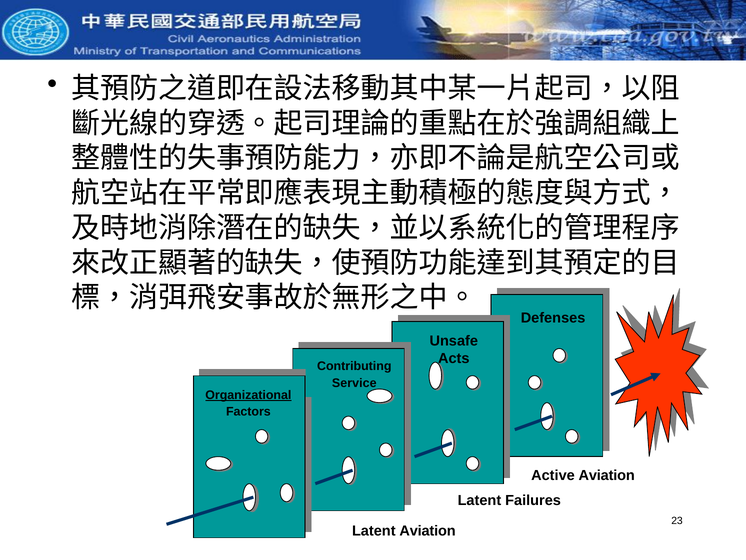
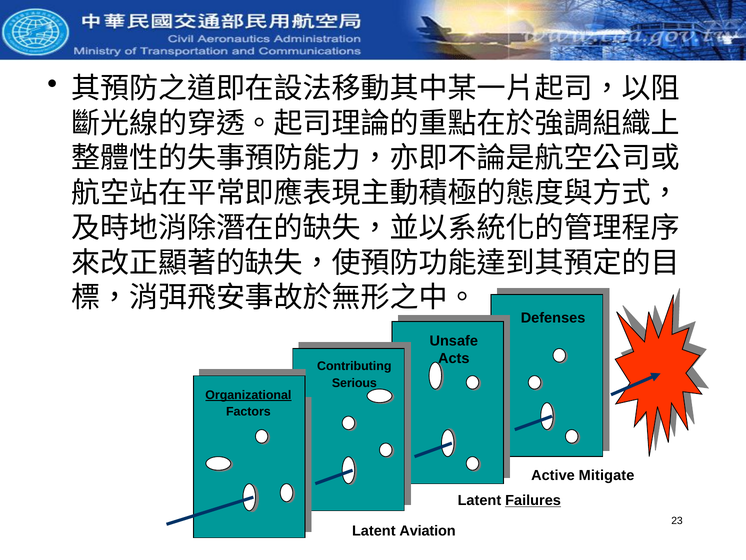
Service: Service -> Serious
Active Aviation: Aviation -> Mitigate
Failures underline: none -> present
